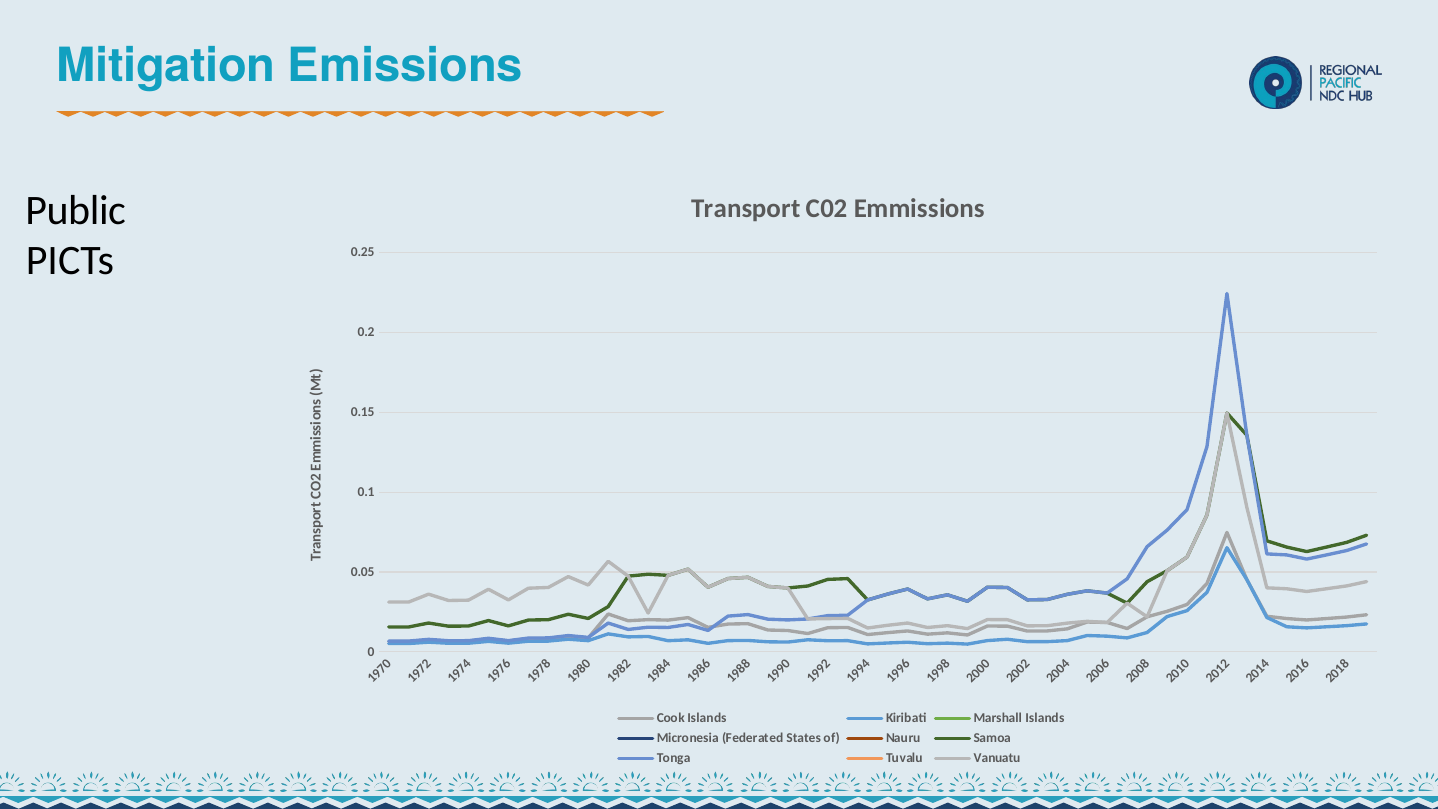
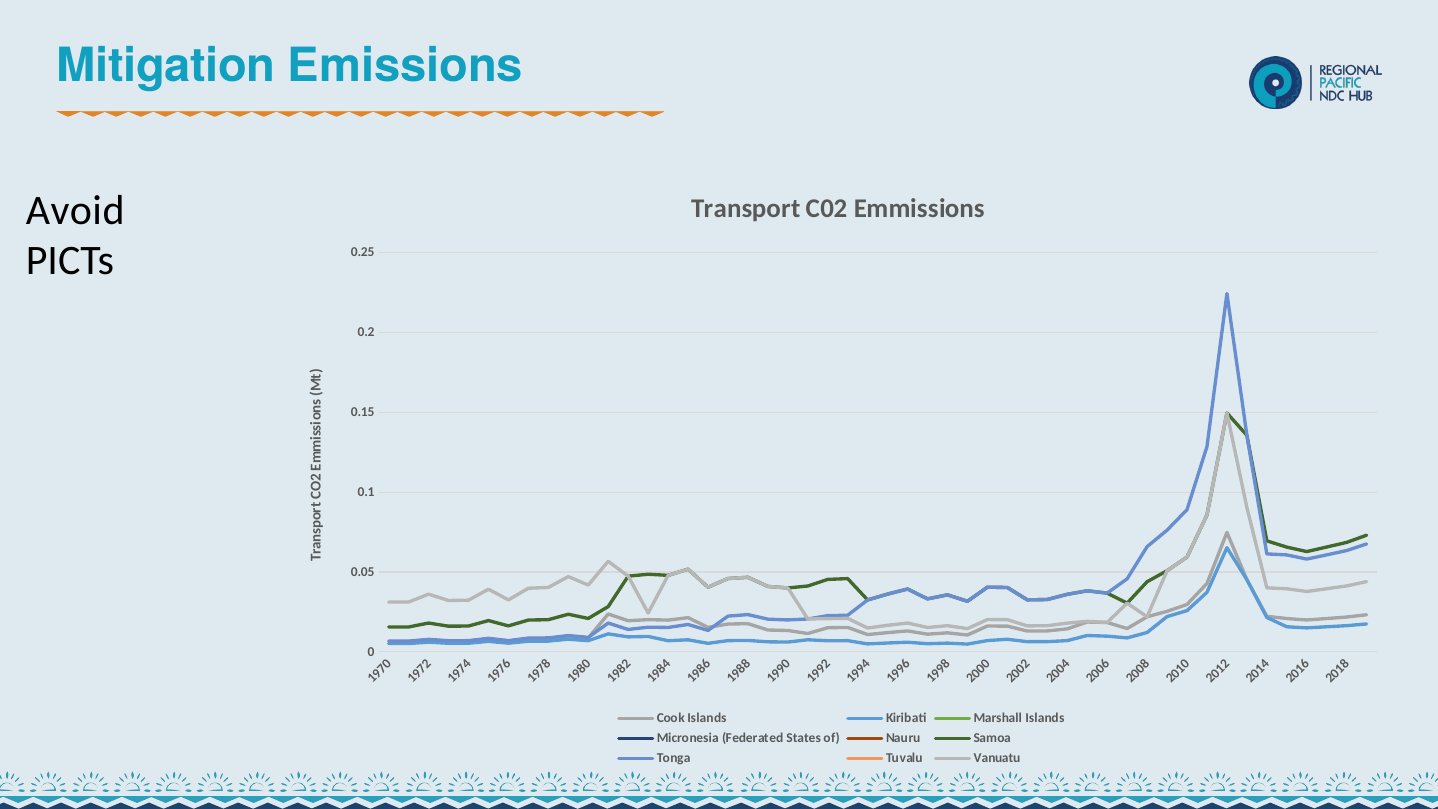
Public: Public -> Avoid
